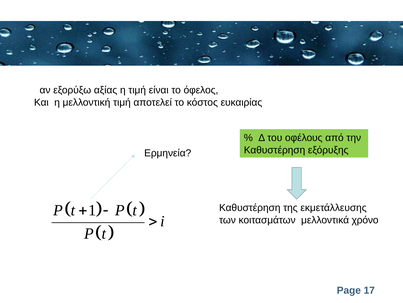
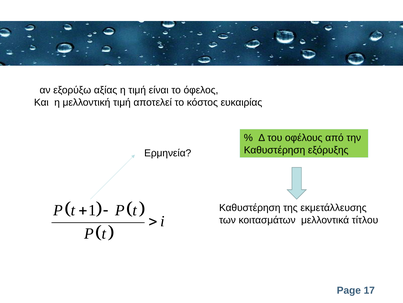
χρόνο: χρόνο -> τίτλου
